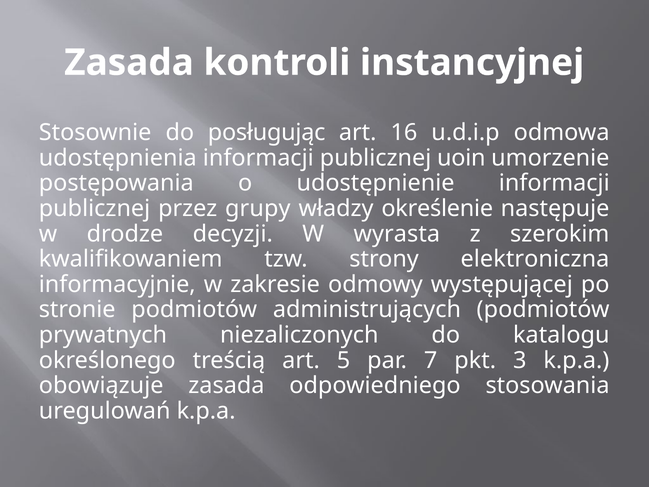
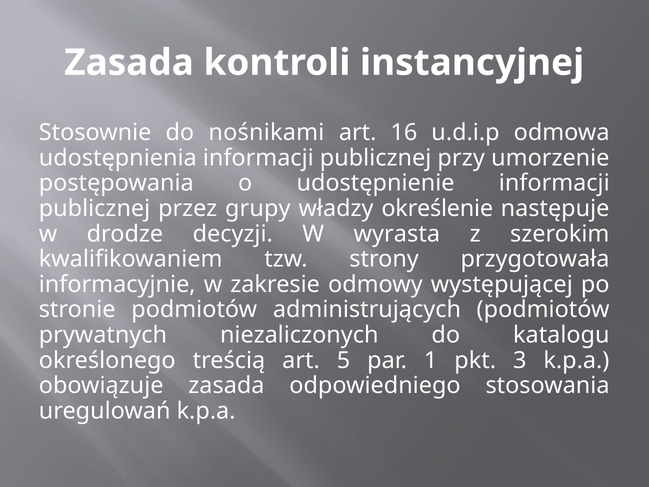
posługując: posługując -> nośnikami
uoin: uoin -> przy
elektroniczna: elektroniczna -> przygotowała
7: 7 -> 1
